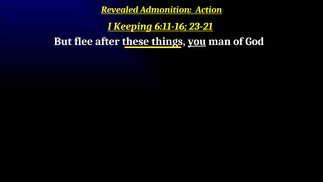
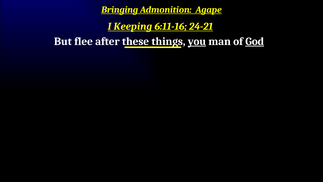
Revealed: Revealed -> Bringing
Action: Action -> Agape
23-21: 23-21 -> 24-21
God underline: none -> present
